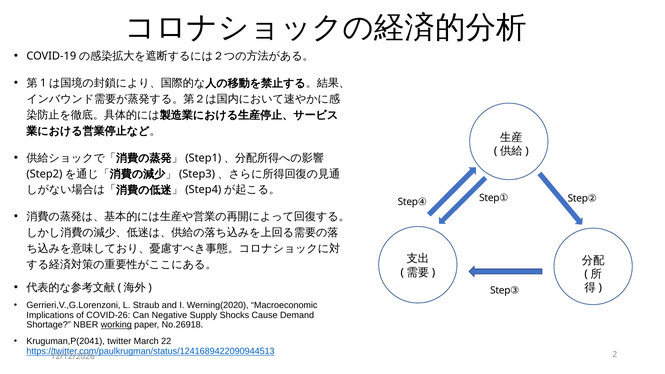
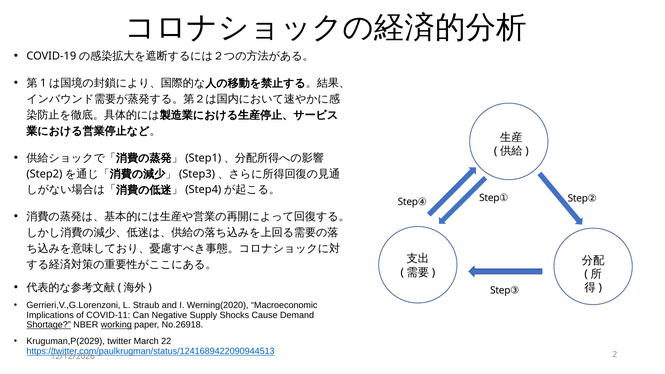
COVID-26: COVID-26 -> COVID-11
Shortage underline: none -> present
Kruguman,P(2041: Kruguman,P(2041 -> Kruguman,P(2029
